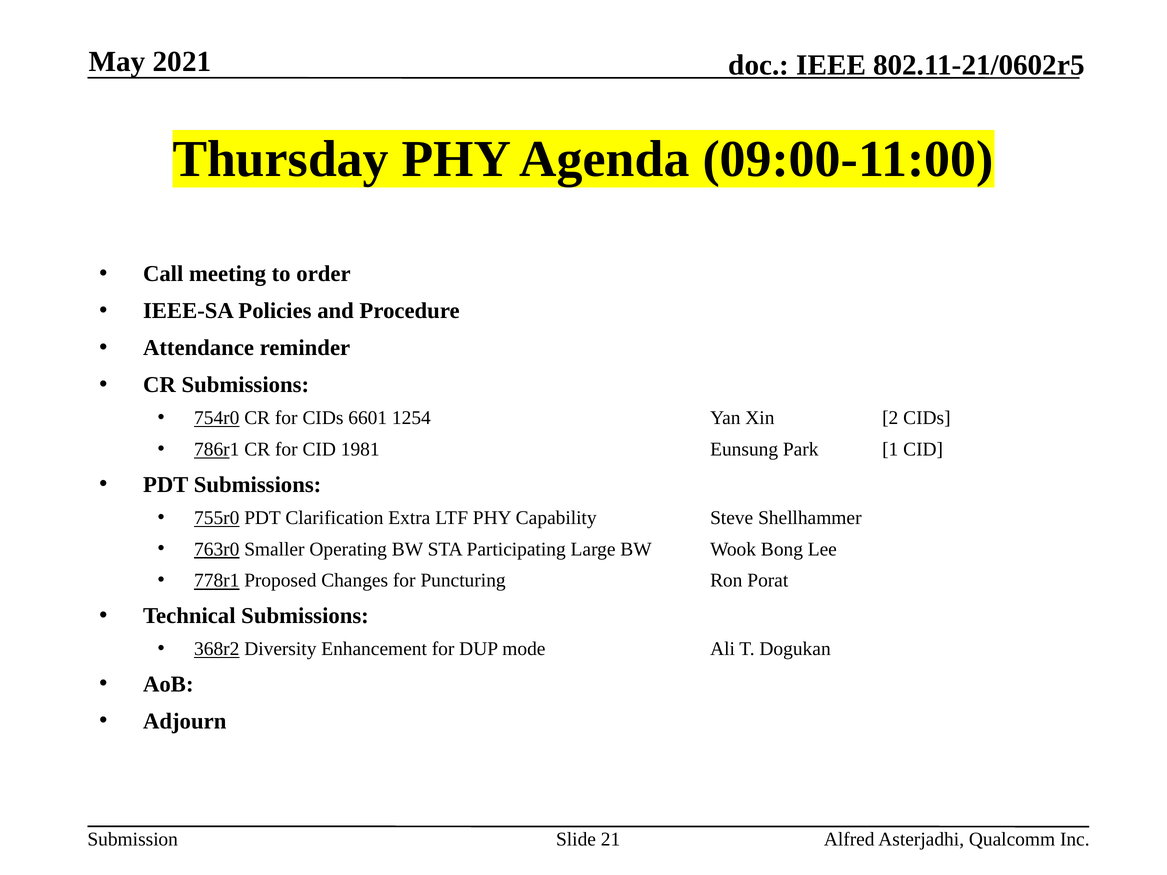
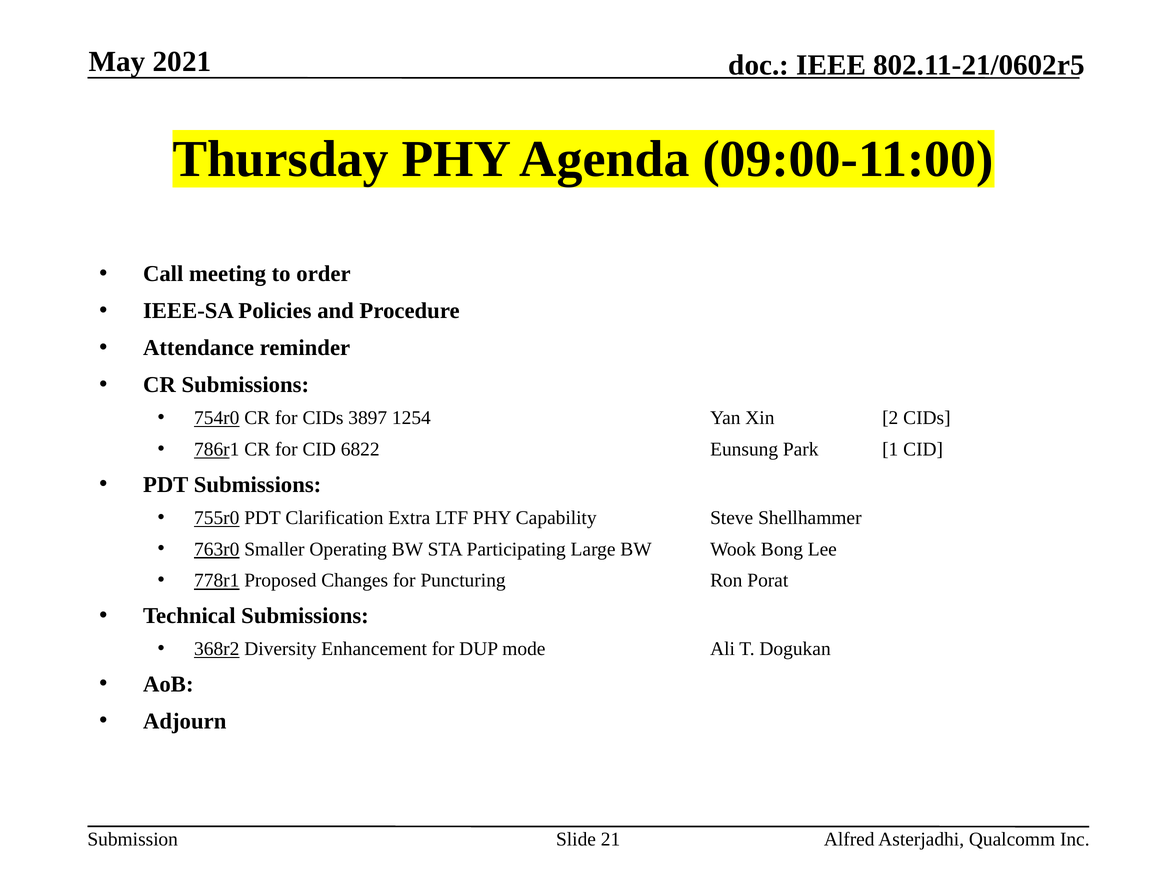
6601: 6601 -> 3897
1981: 1981 -> 6822
